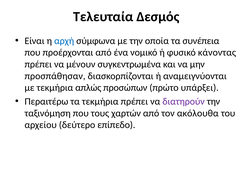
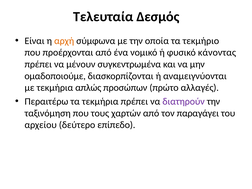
αρχή colour: blue -> orange
συνέπεια: συνέπεια -> τεκμήριο
προσπάθησαν: προσπάθησαν -> ομαδοποιούμε
υπάρξει: υπάρξει -> αλλαγές
ακόλουθα: ακόλουθα -> παραγάγει
